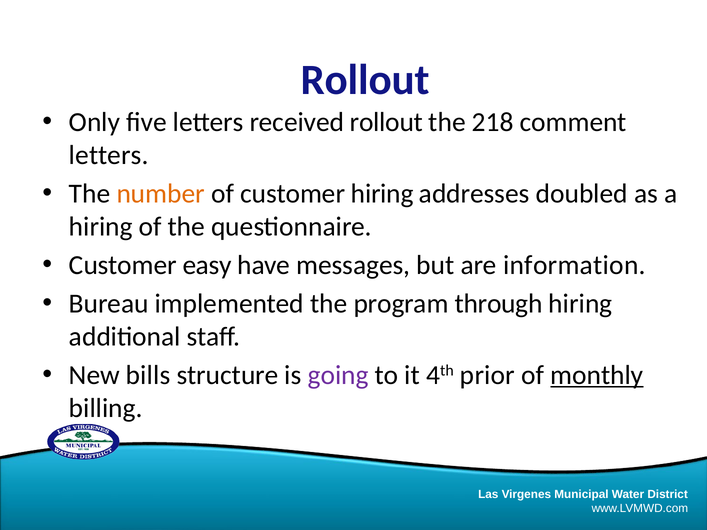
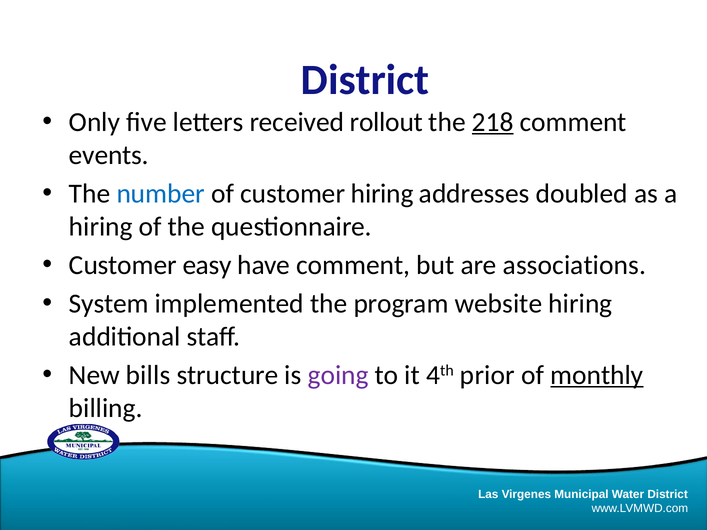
Rollout at (365, 80): Rollout -> District
218 underline: none -> present
letters at (109, 155): letters -> events
number colour: orange -> blue
have messages: messages -> comment
information: information -> associations
Bureau: Bureau -> System
through: through -> website
